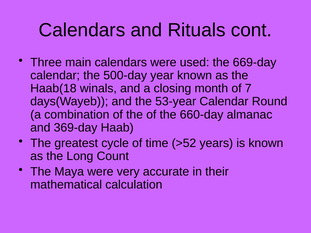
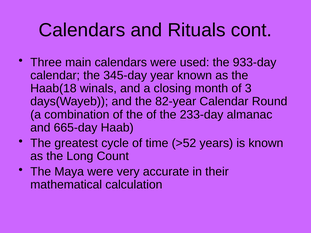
669-day: 669-day -> 933-day
500-day: 500-day -> 345-day
7: 7 -> 3
53-year: 53-year -> 82-year
660-day: 660-day -> 233-day
369-day: 369-day -> 665-day
